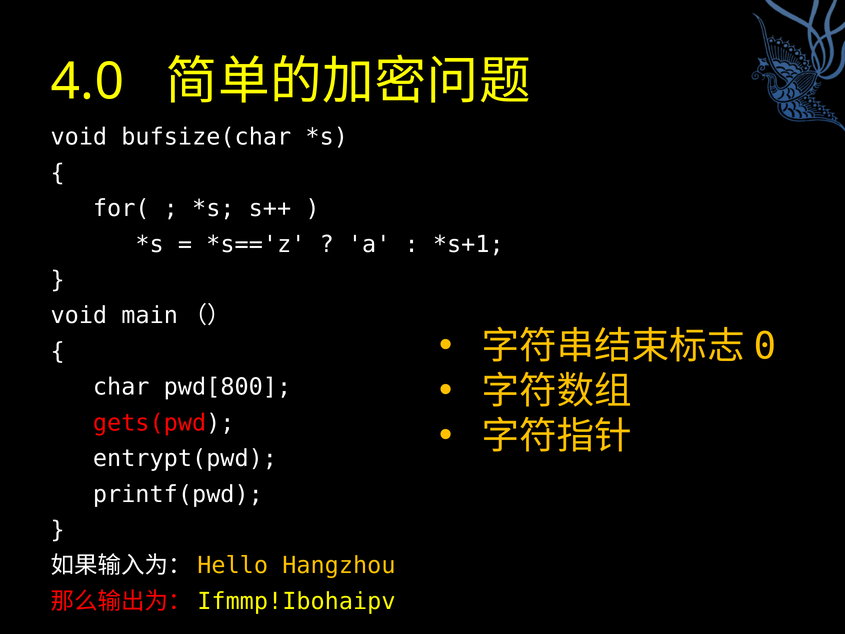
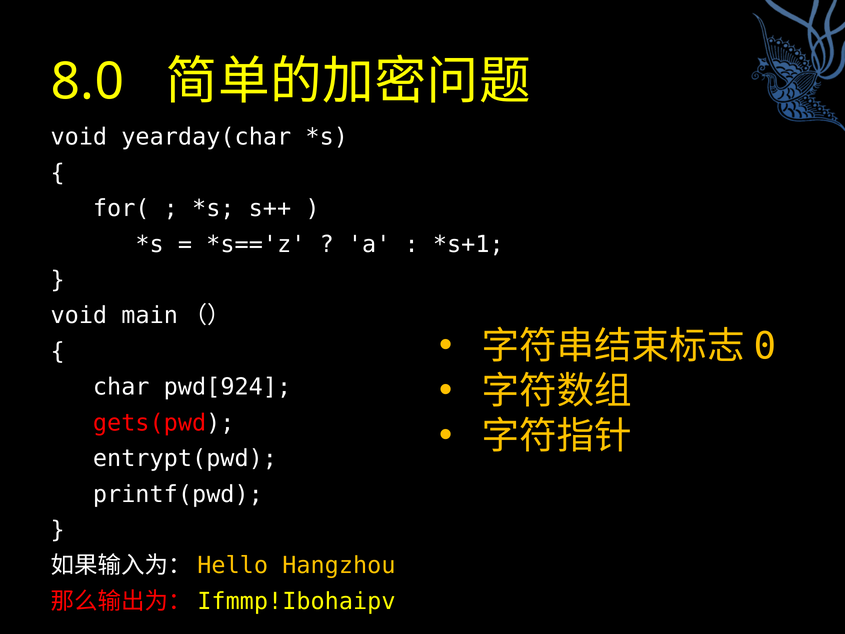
4.0: 4.0 -> 8.0
bufsize(char: bufsize(char -> yearday(char
pwd[800: pwd[800 -> pwd[924
